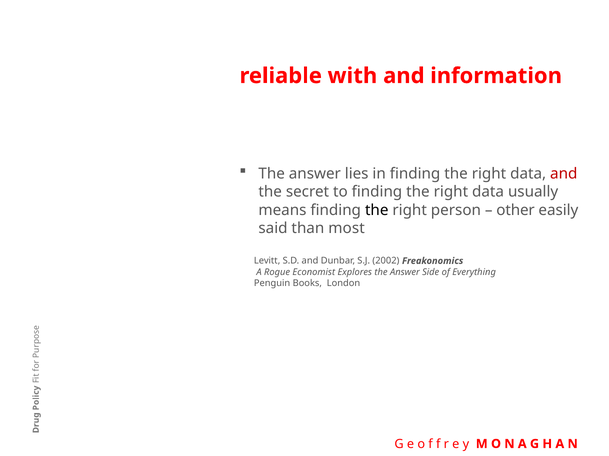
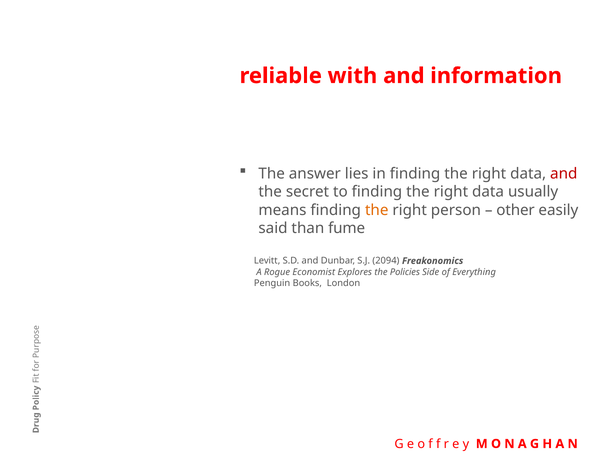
the at (377, 210) colour: black -> orange
most: most -> fume
2002: 2002 -> 2094
Explores the Answer: Answer -> Policies
